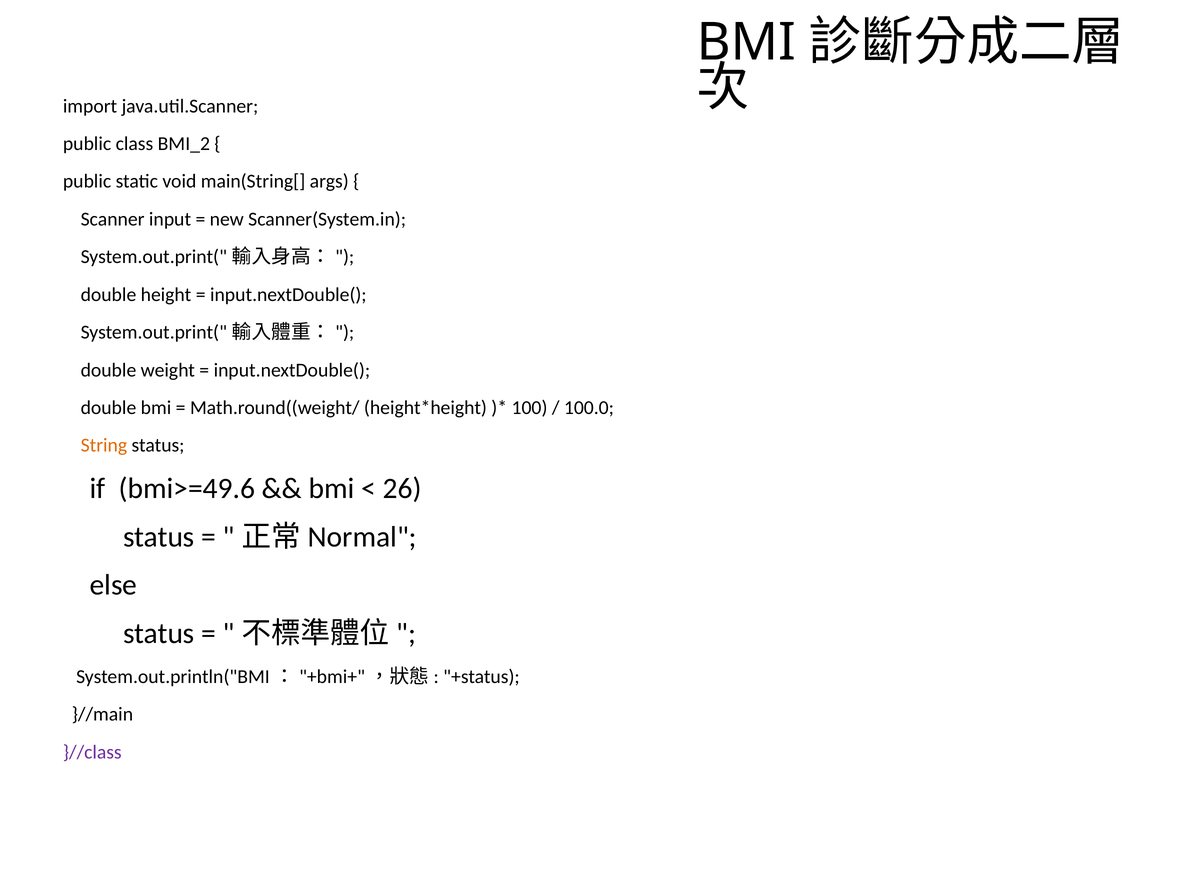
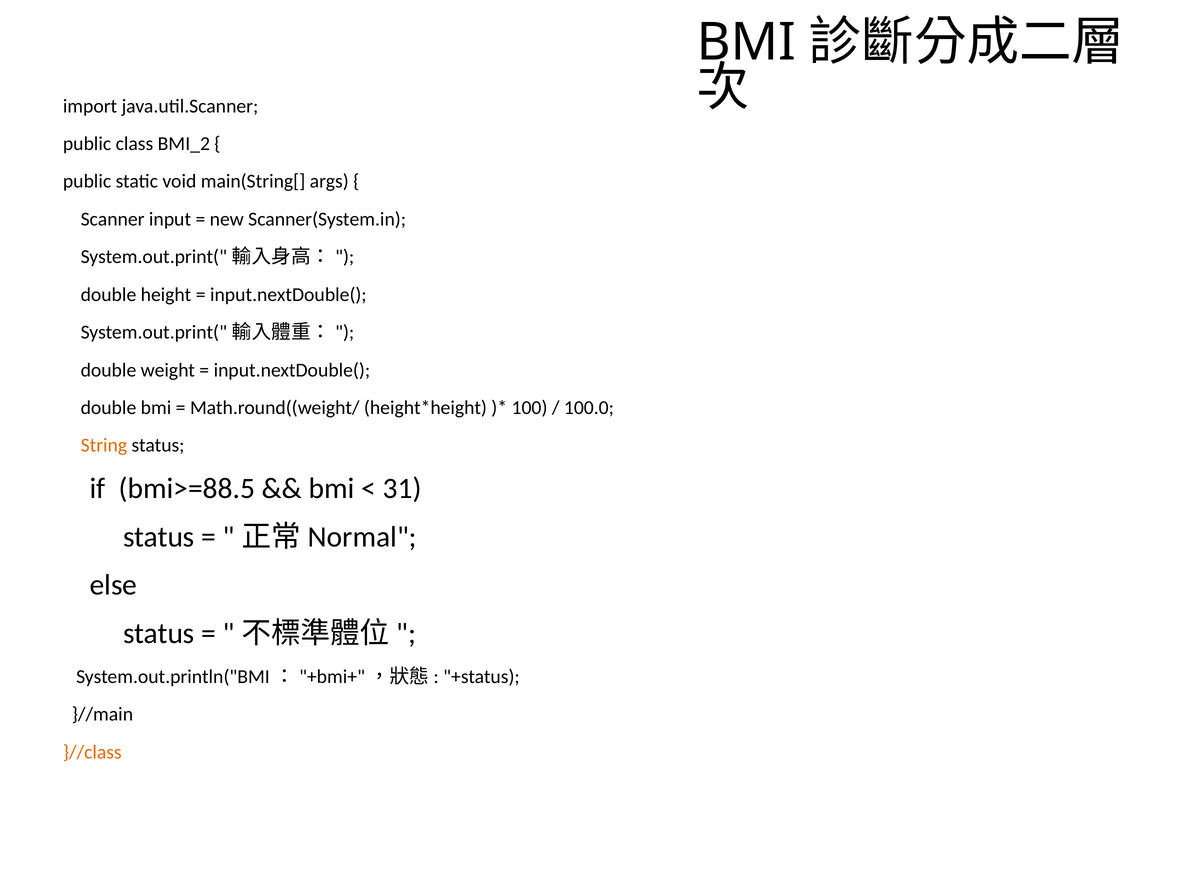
bmi>=49.6: bmi>=49.6 -> bmi>=88.5
26: 26 -> 31
}//class colour: purple -> orange
